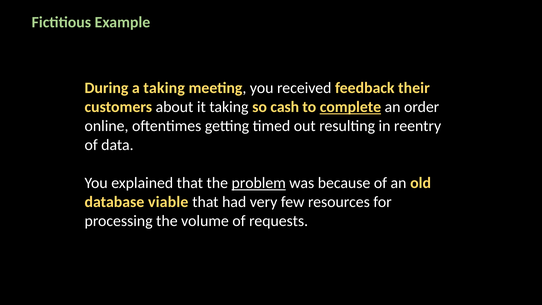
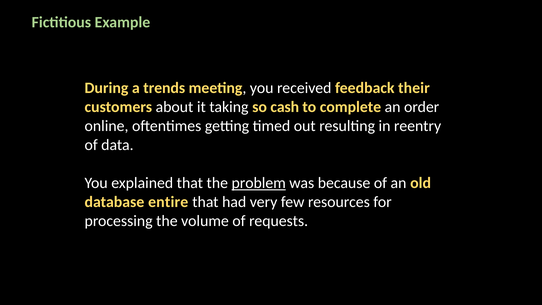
a taking: taking -> trends
complete underline: present -> none
viable: viable -> entire
